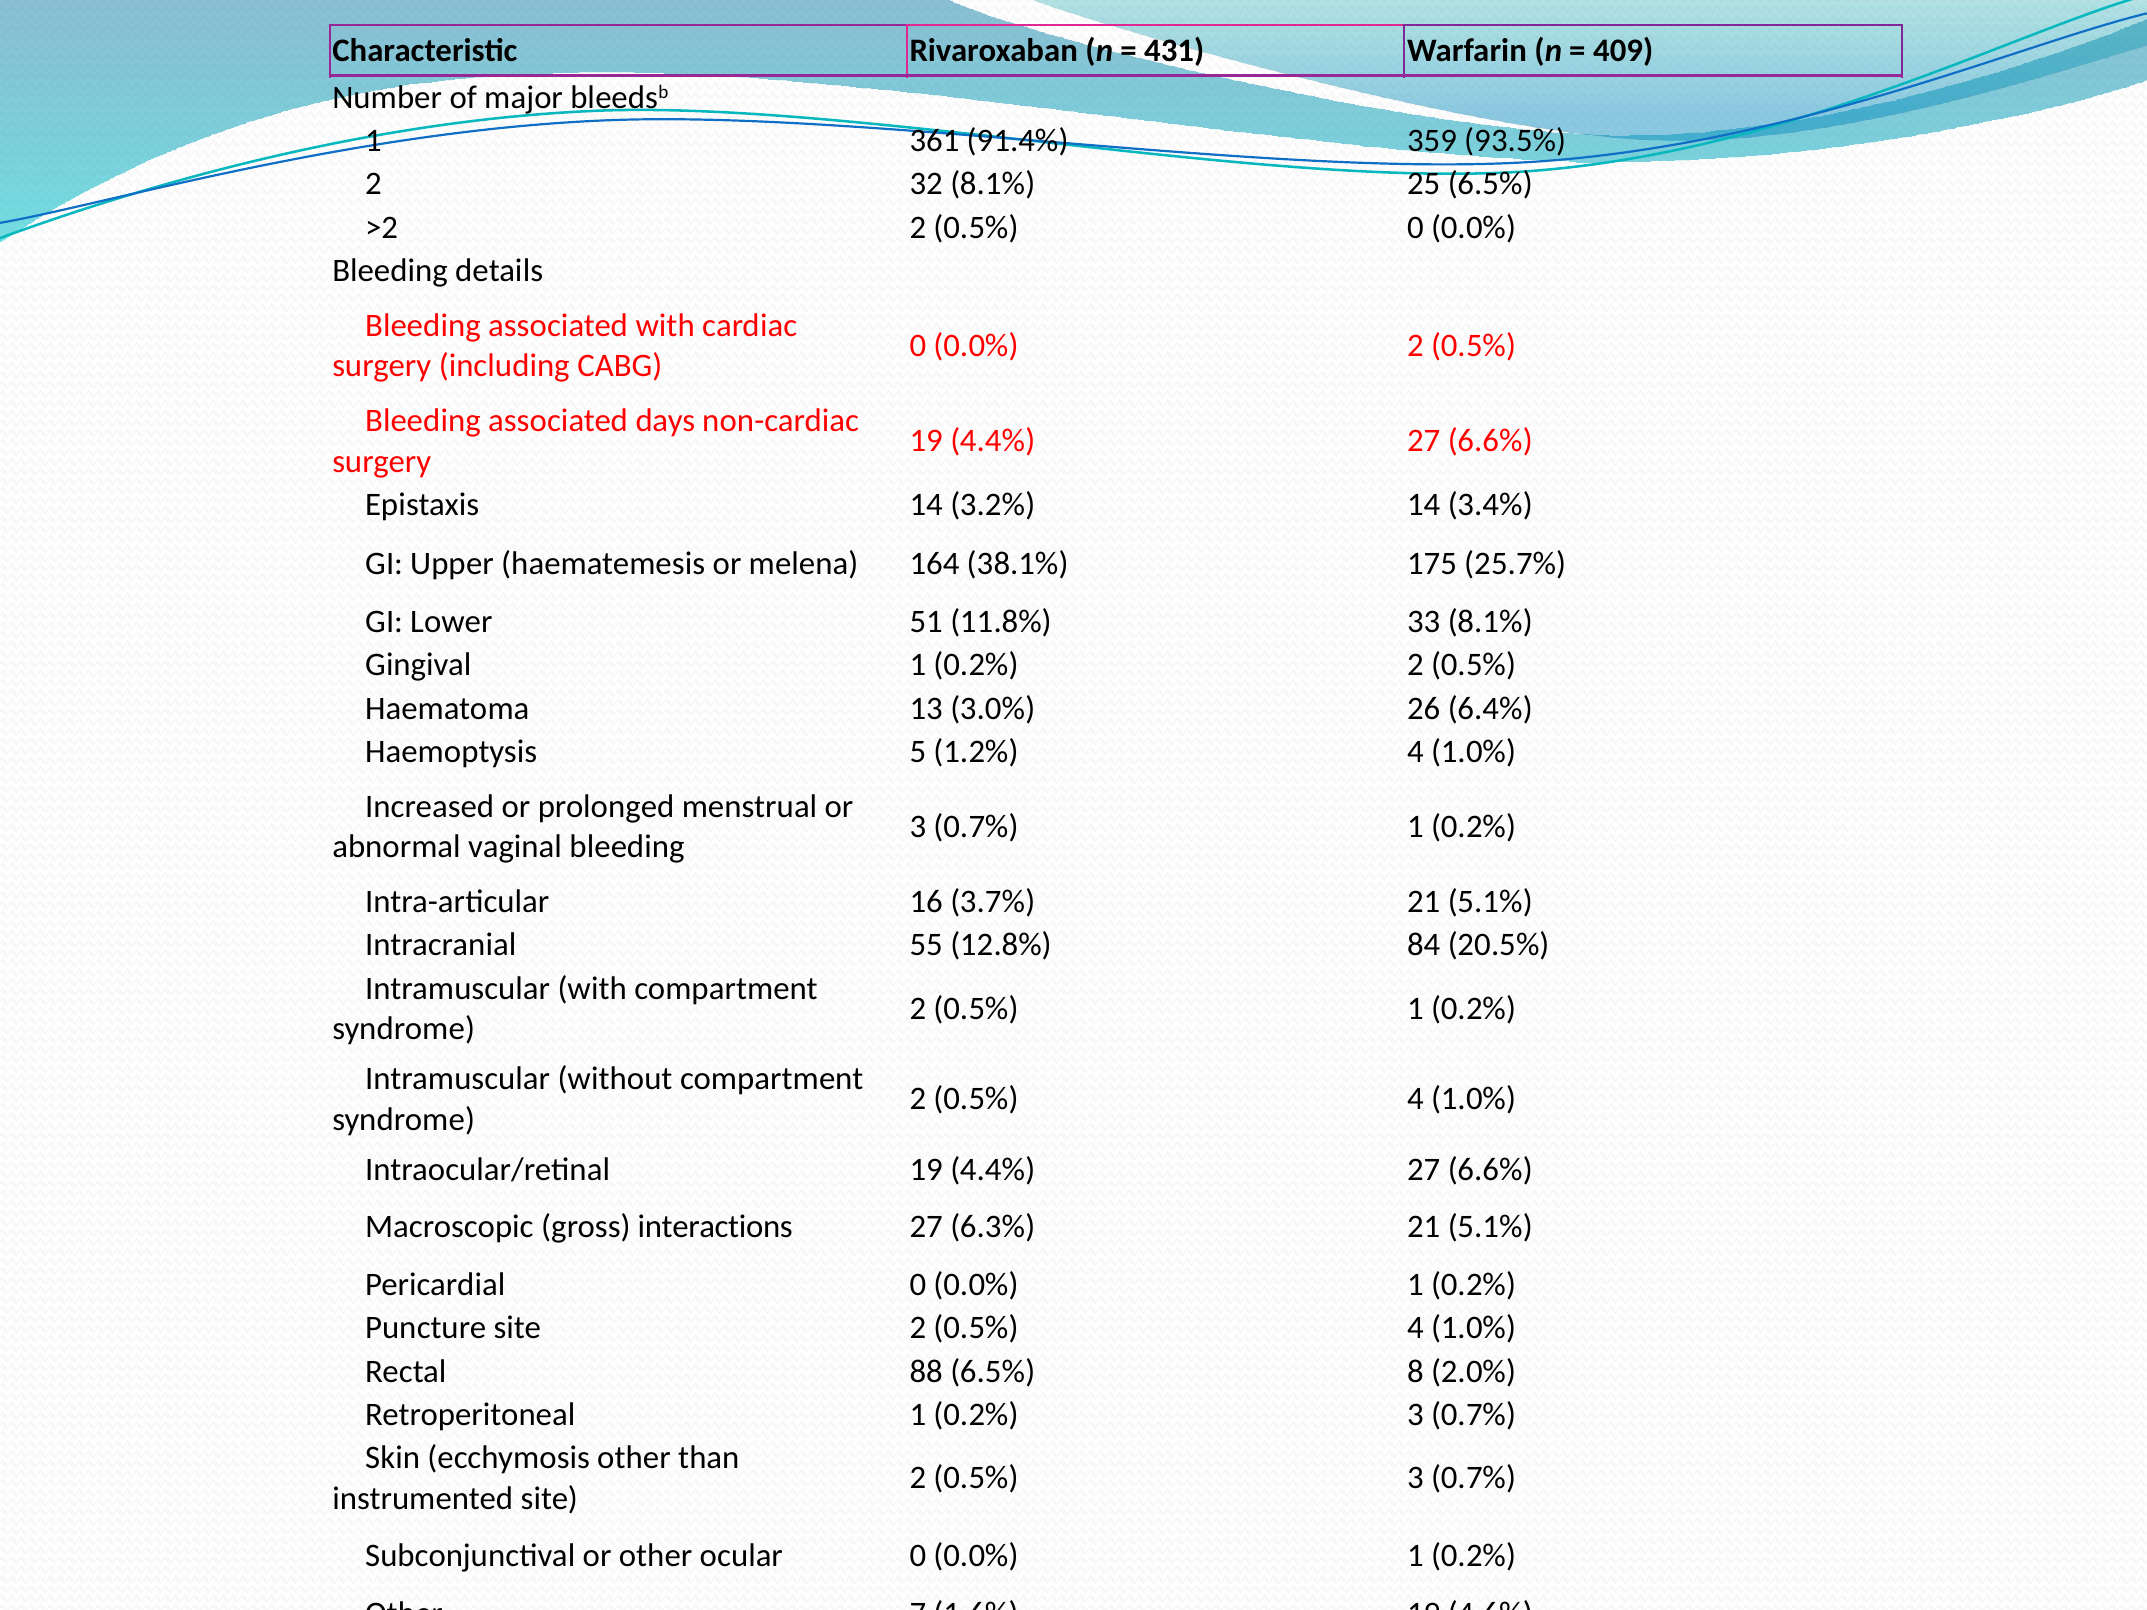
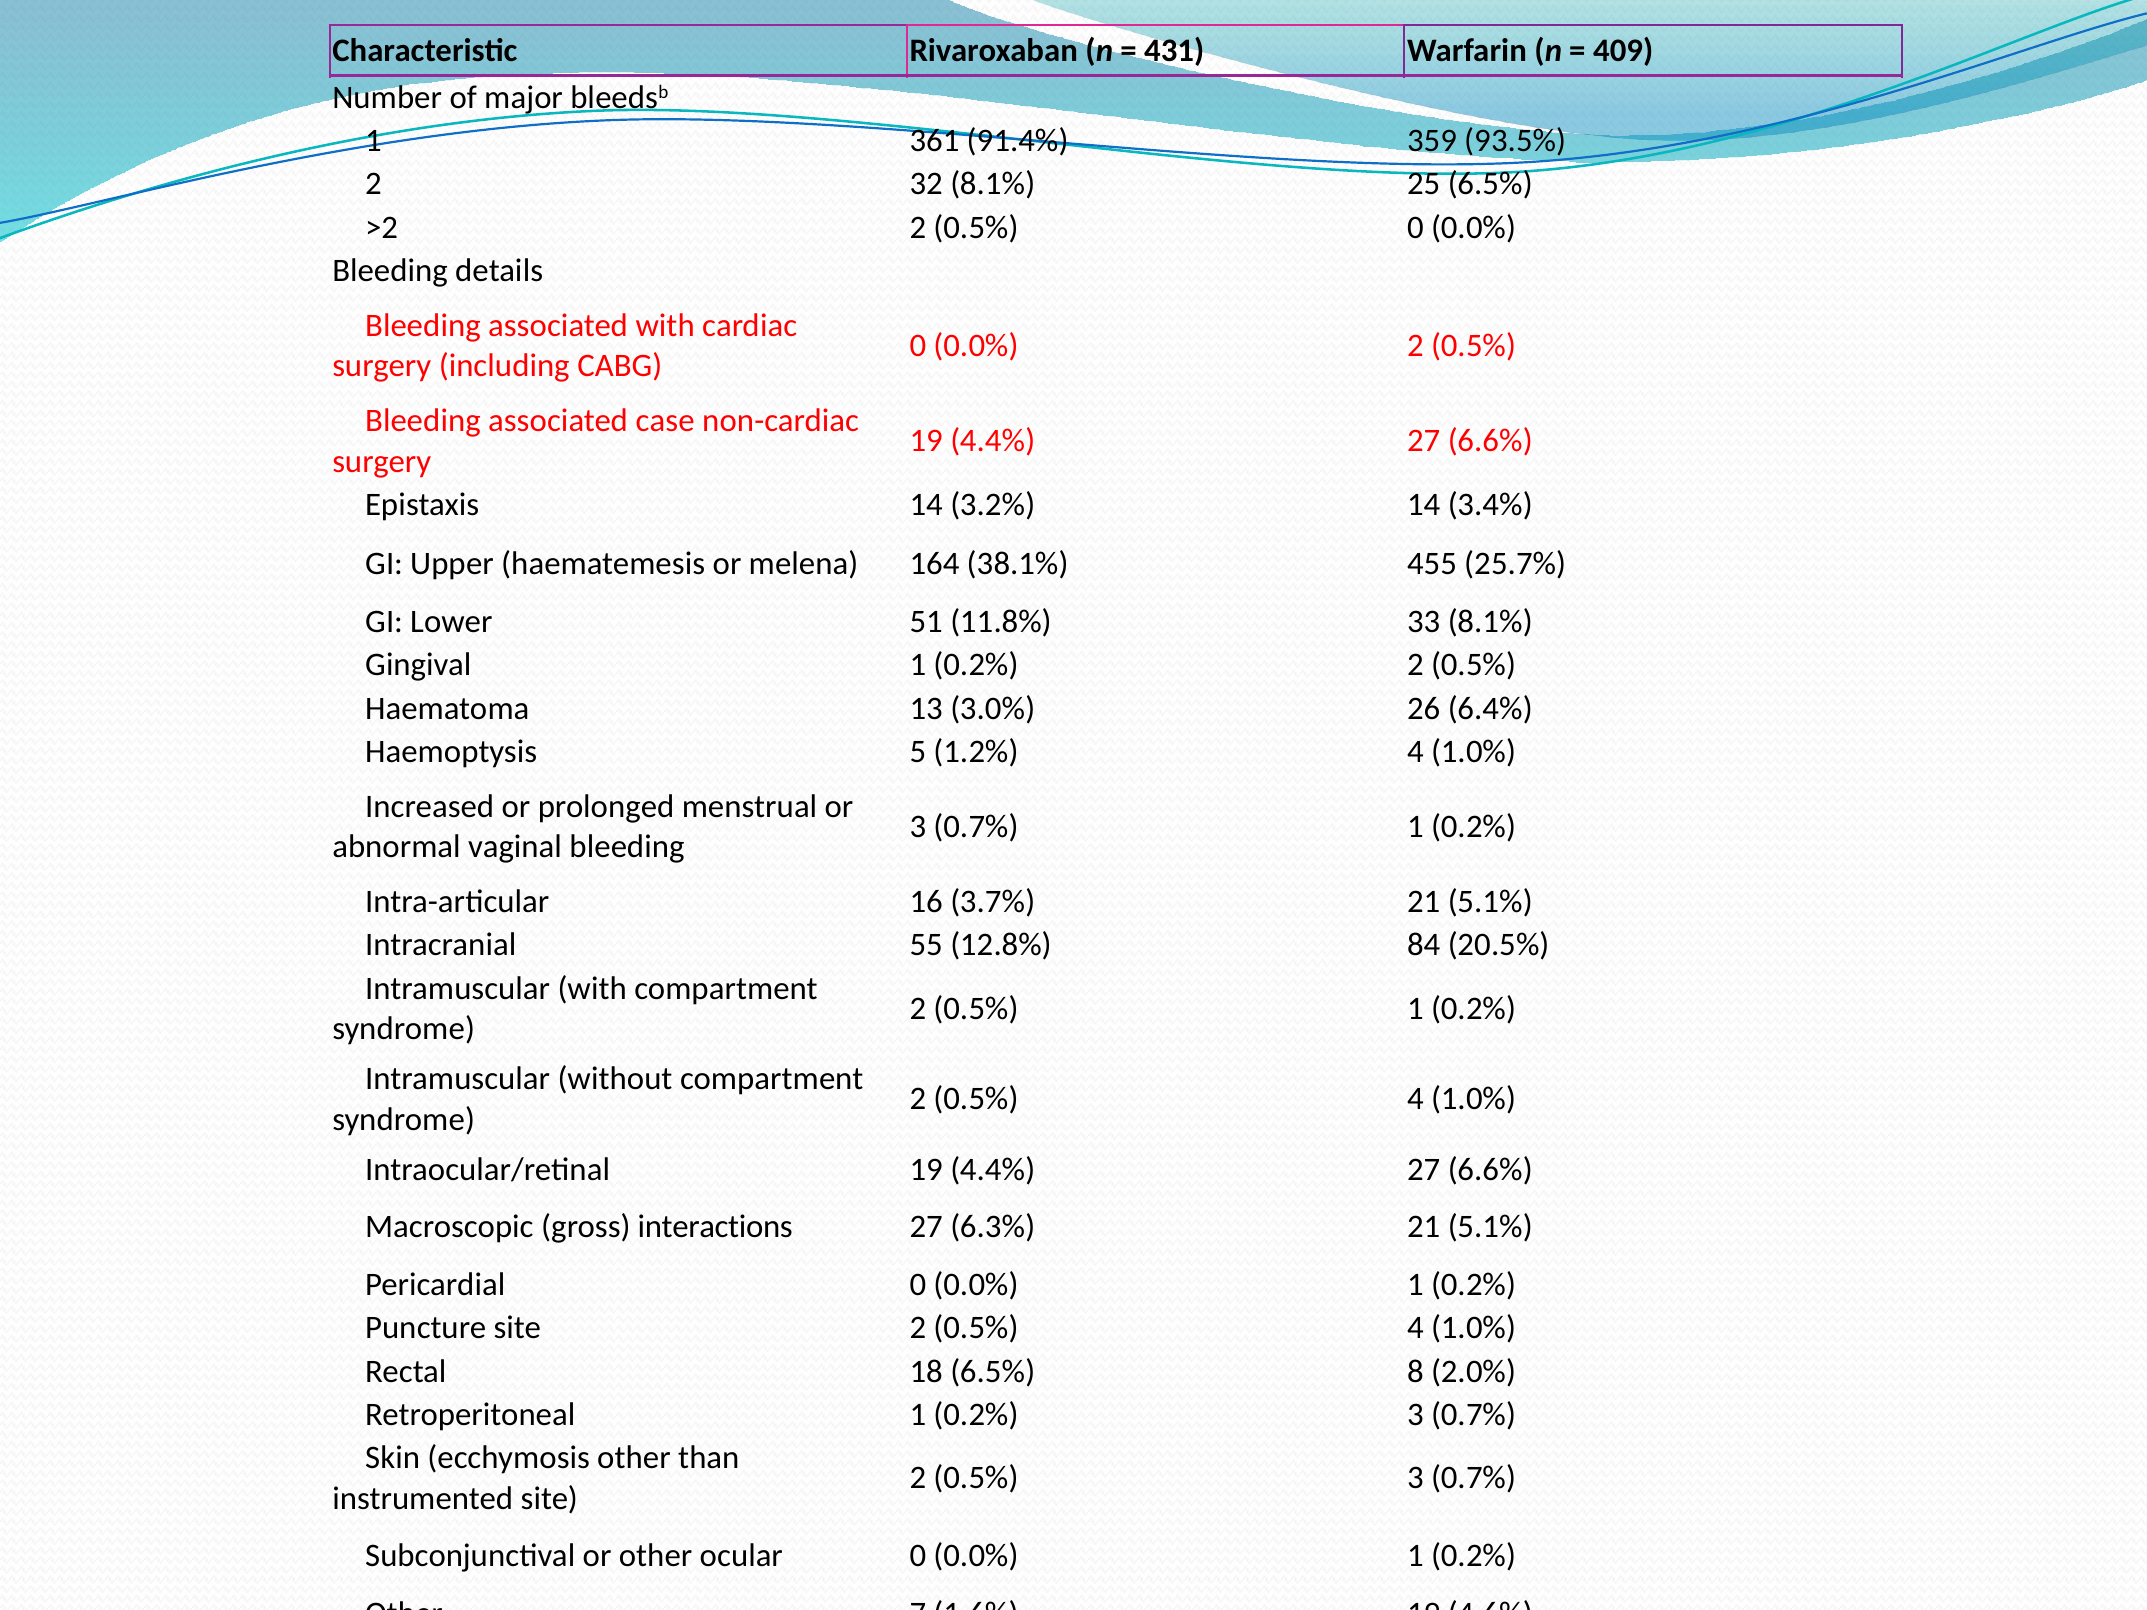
days: days -> case
175: 175 -> 455
88: 88 -> 18
